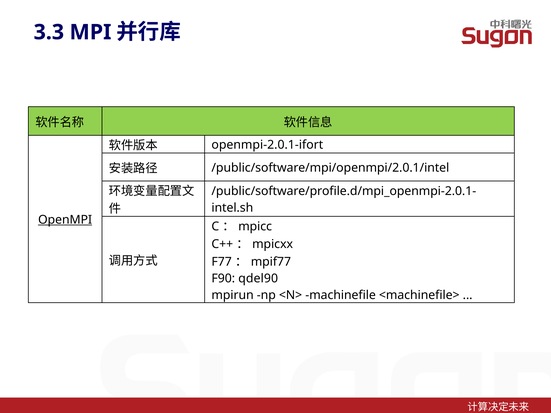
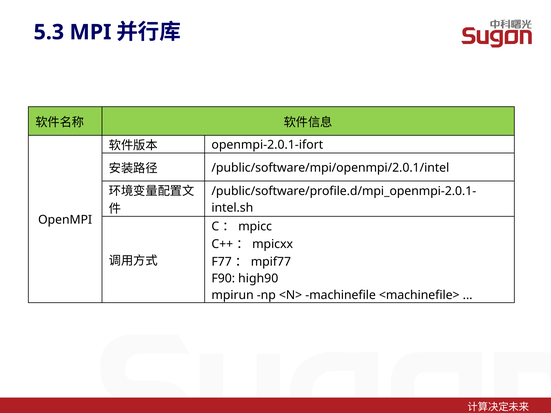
3.3: 3.3 -> 5.3
OpenMPI underline: present -> none
qdel90: qdel90 -> high90
